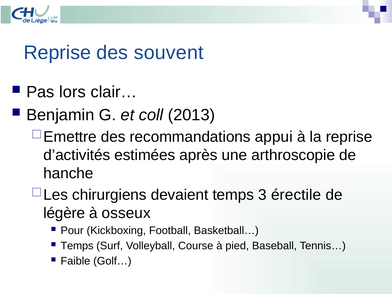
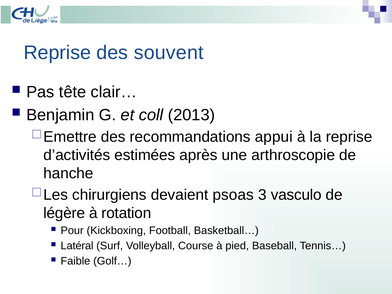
lors: lors -> tête
devaient temps: temps -> psoas
érectile: érectile -> vasculo
osseux: osseux -> rotation
Temps at (77, 246): Temps -> Latéral
